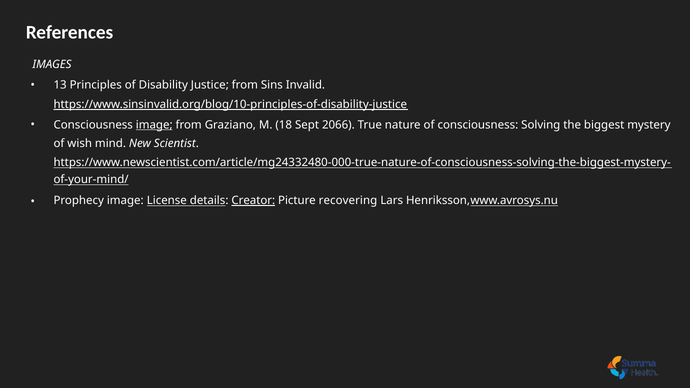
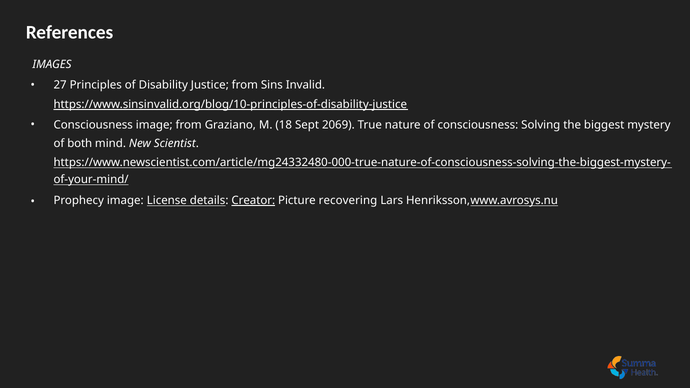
13: 13 -> 27
image at (154, 125) underline: present -> none
2066: 2066 -> 2069
wish: wish -> both
